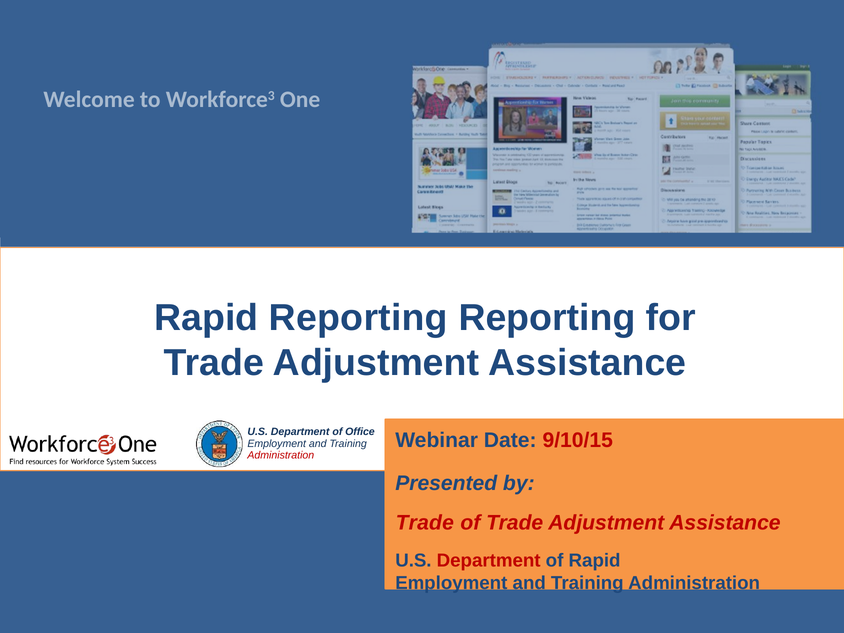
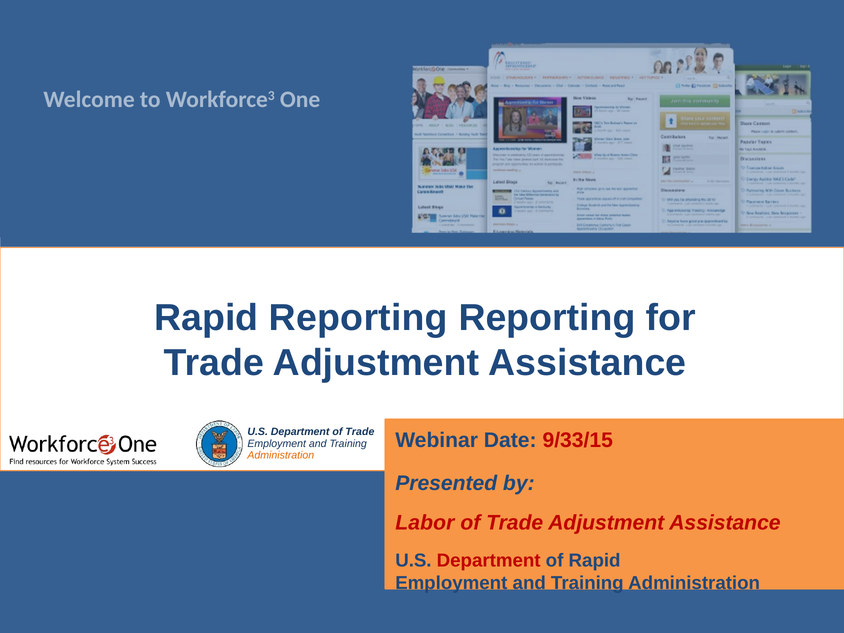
Department of Office: Office -> Trade
9/10/15: 9/10/15 -> 9/33/15
Administration at (281, 455) colour: red -> orange
Trade at (425, 523): Trade -> Labor
